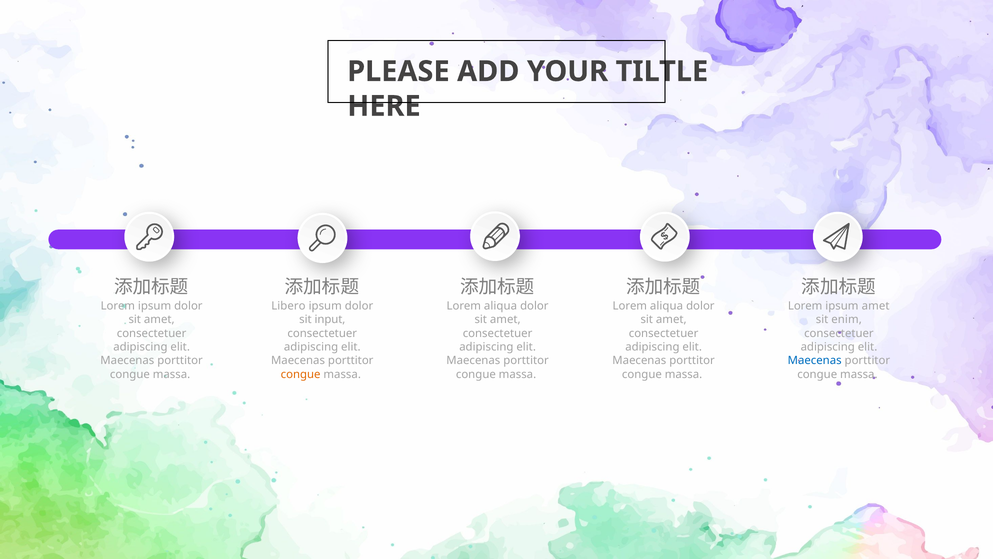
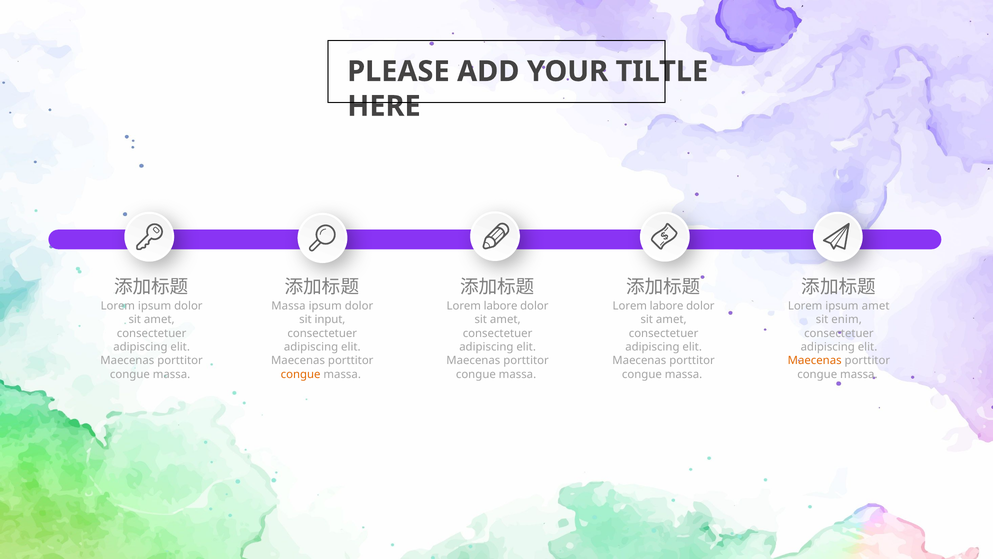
Libero at (288, 306): Libero -> Massa
aliqua at (501, 306): aliqua -> labore
aliqua at (667, 306): aliqua -> labore
Maecenas at (815, 360) colour: blue -> orange
